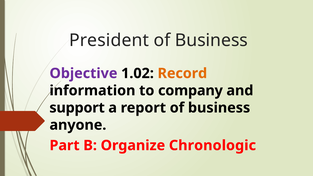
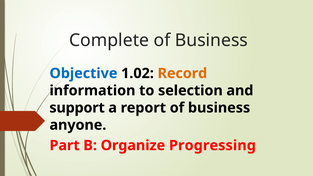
President: President -> Complete
Objective colour: purple -> blue
company: company -> selection
Chronologic: Chronologic -> Progressing
